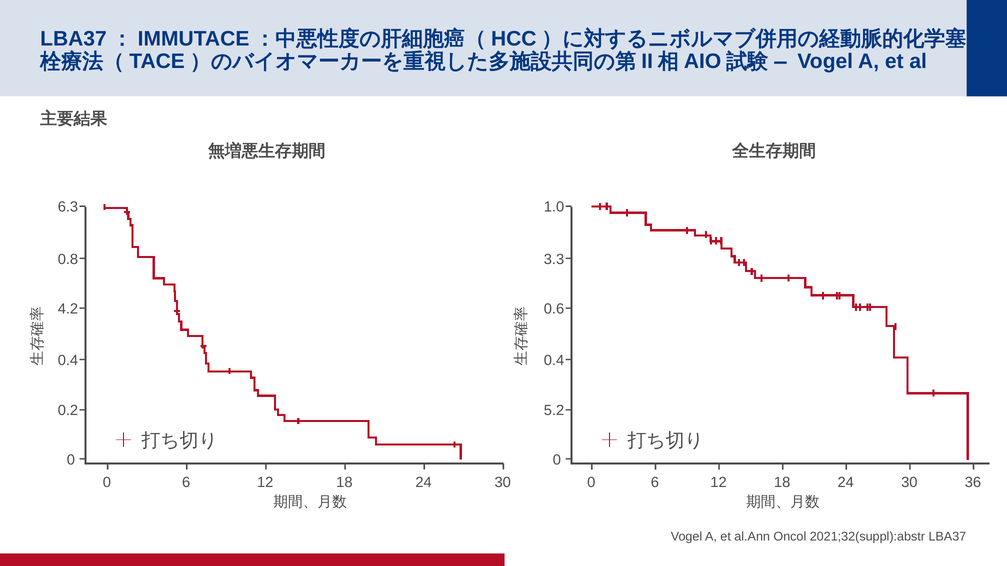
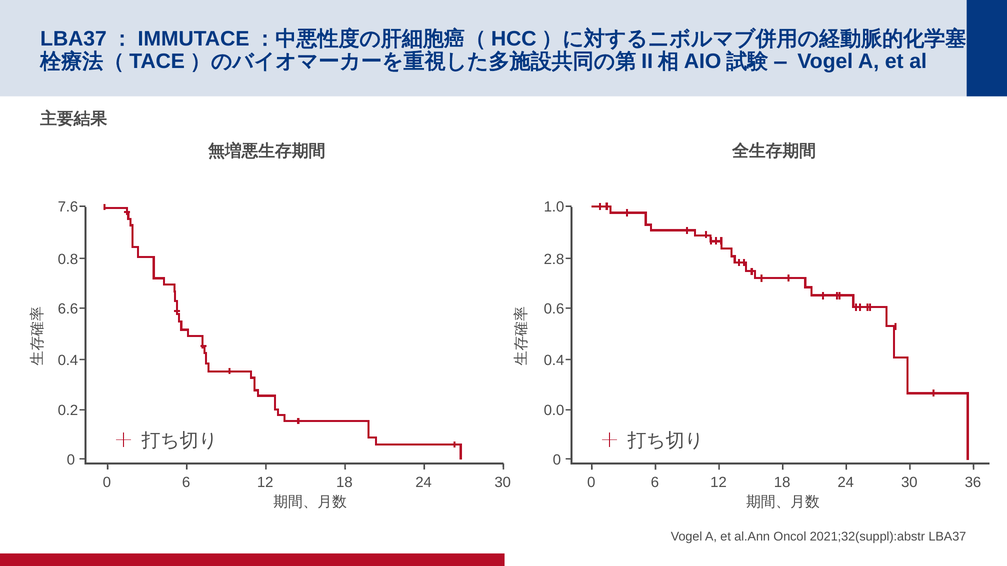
6.3: 6.3 -> 7.6
3.3: 3.3 -> 2.8
4.2: 4.2 -> 6.6
5.2: 5.2 -> 0.0
